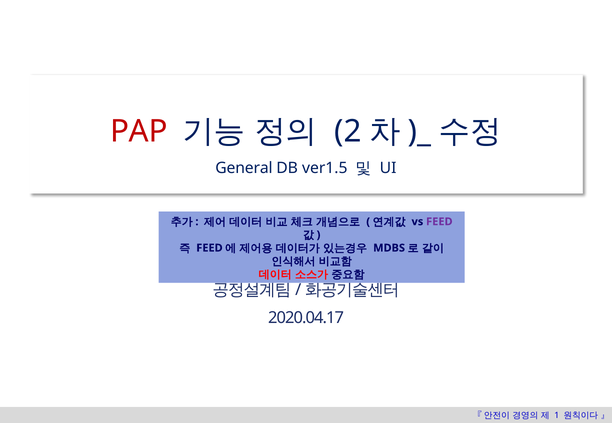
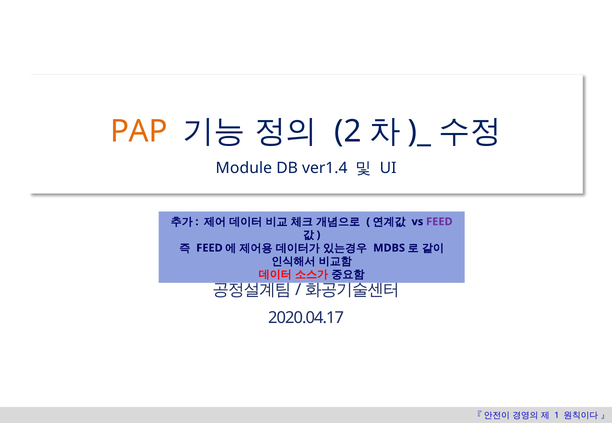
PAP colour: red -> orange
General: General -> Module
ver1.5: ver1.5 -> ver1.4
